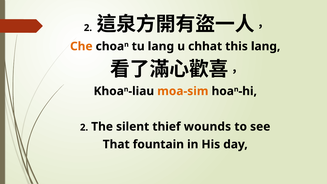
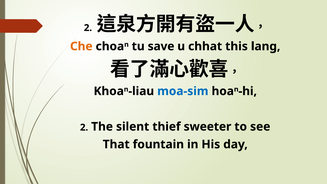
tu lang: lang -> save
moa-sim colour: orange -> blue
wounds: wounds -> sweeter
